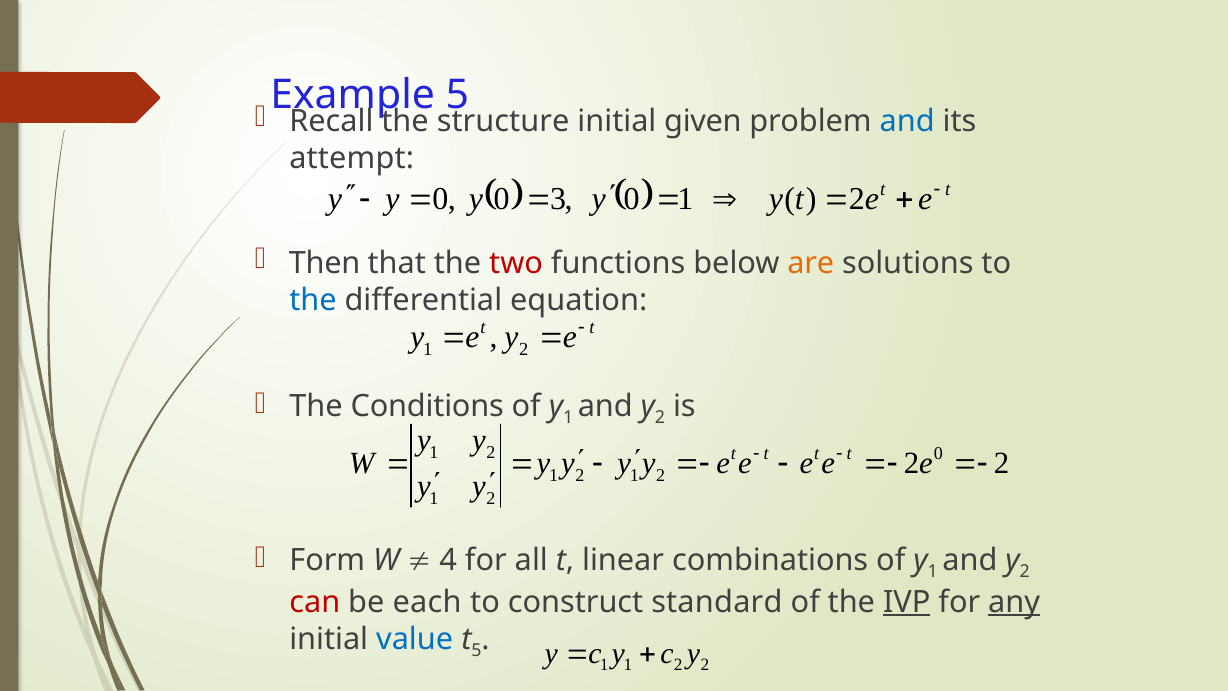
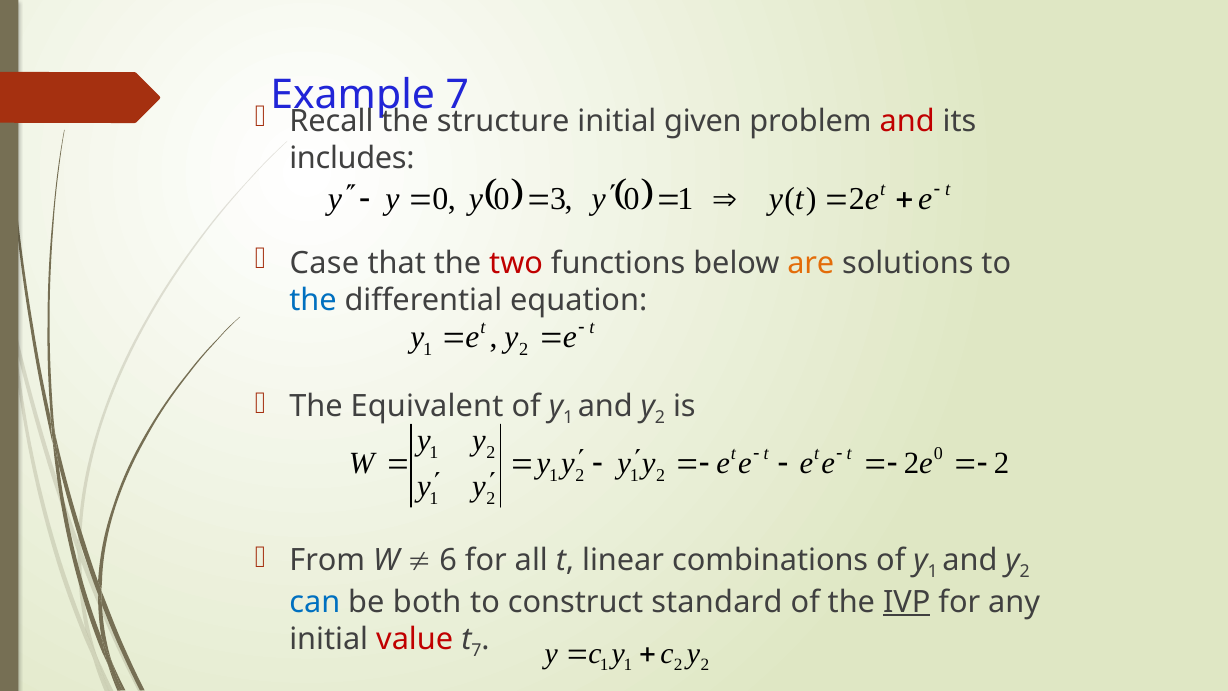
5 at (457, 95): 5 -> 7
and at (907, 121) colour: blue -> red
attempt: attempt -> includes
Then: Then -> Case
Conditions: Conditions -> Equivalent
Form: Form -> From
4: 4 -> 6
can colour: red -> blue
each: each -> both
any underline: present -> none
value colour: blue -> red
t 5: 5 -> 7
